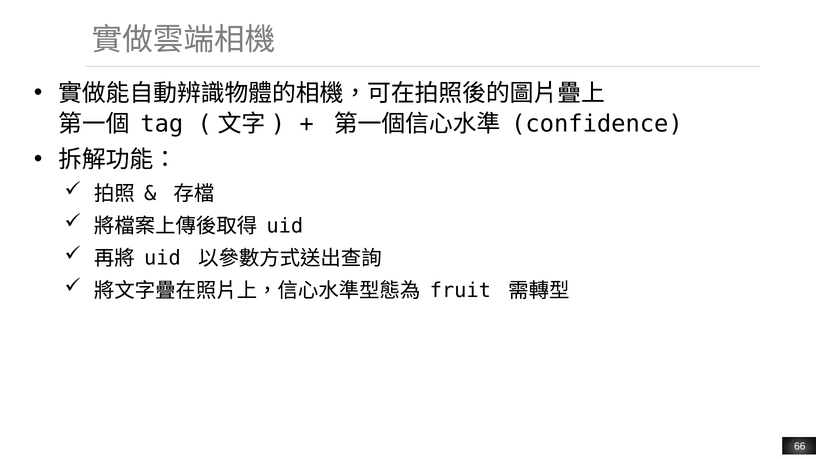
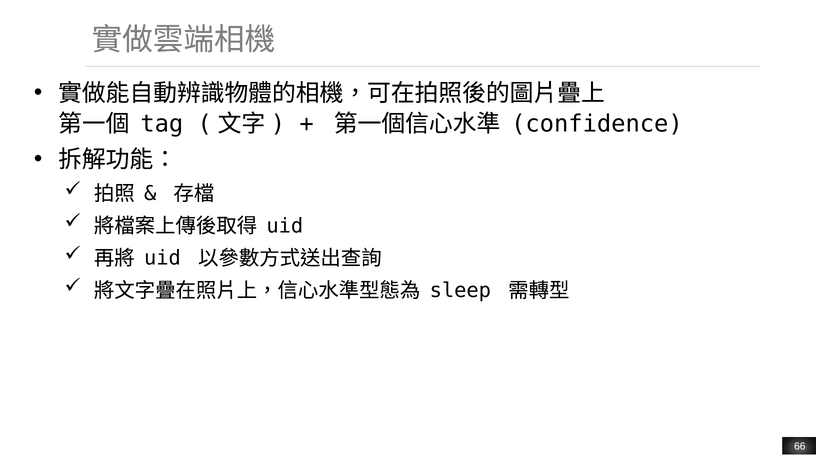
fruit: fruit -> sleep
